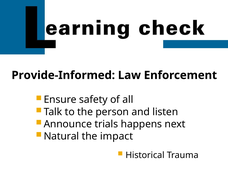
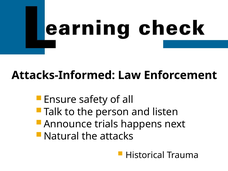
Provide-Informed: Provide-Informed -> Attacks-Informed
impact: impact -> attacks
